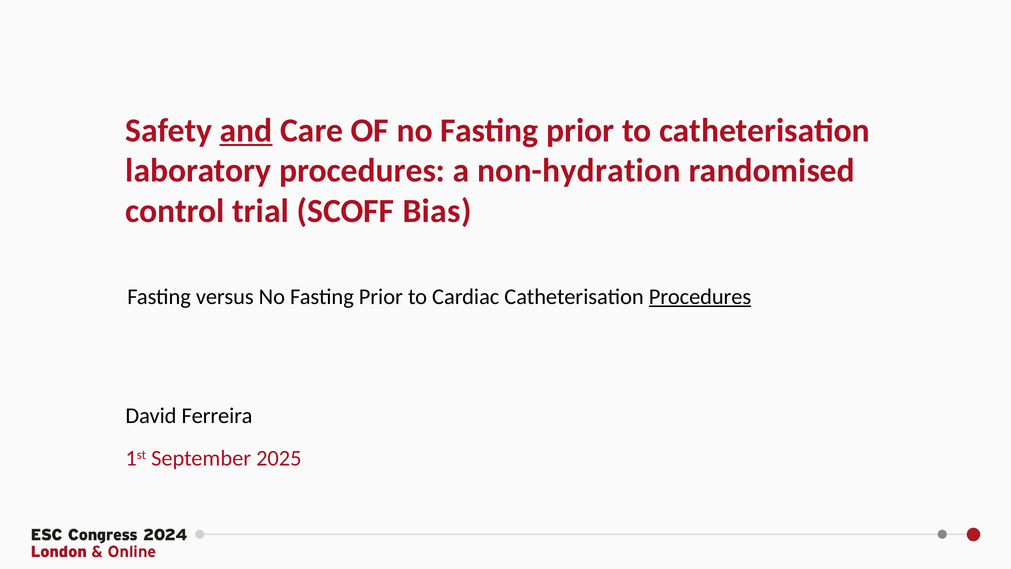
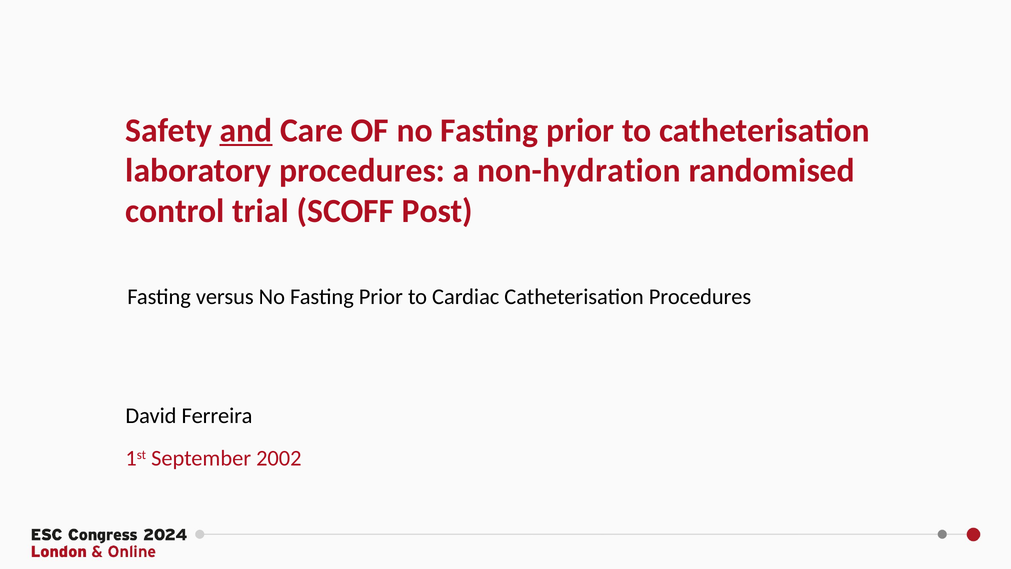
Bias: Bias -> Post
Procedures at (700, 296) underline: present -> none
2025: 2025 -> 2002
